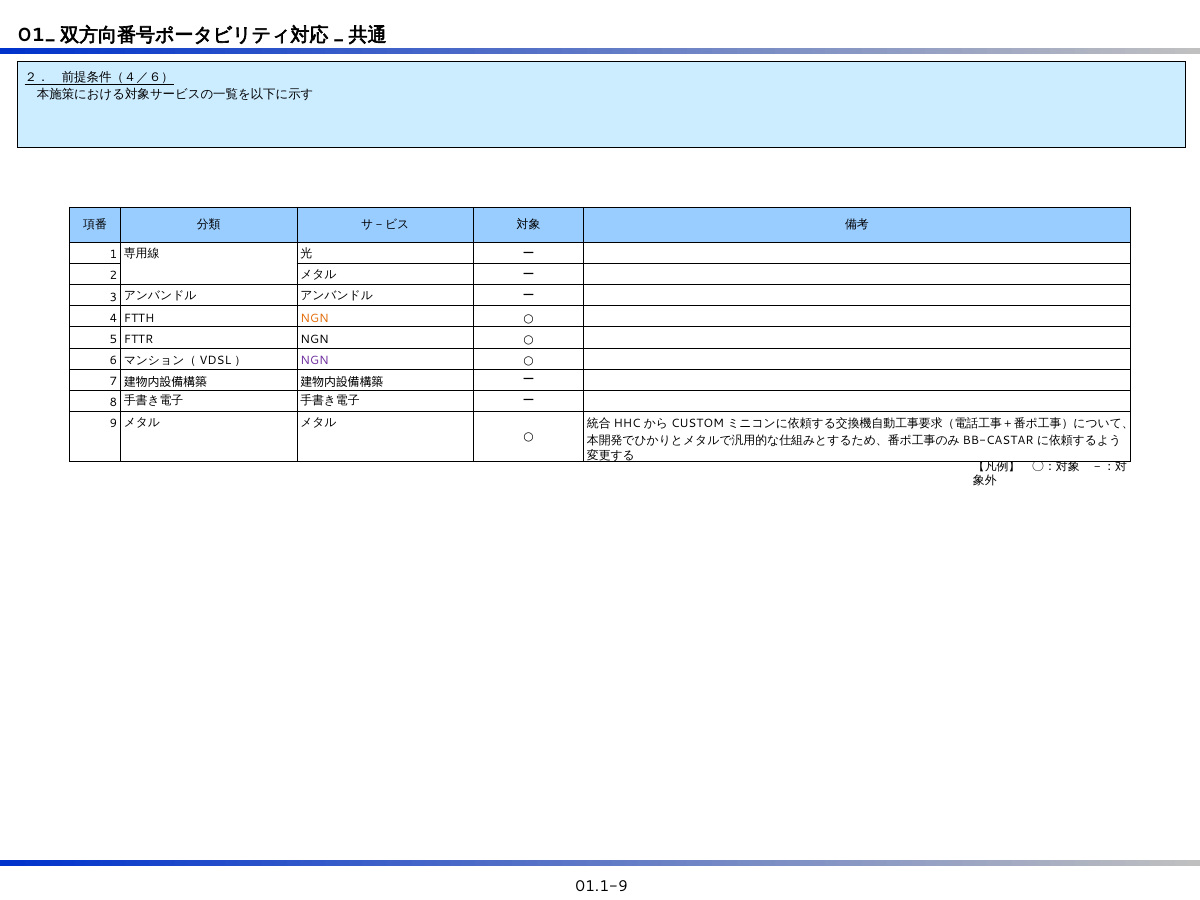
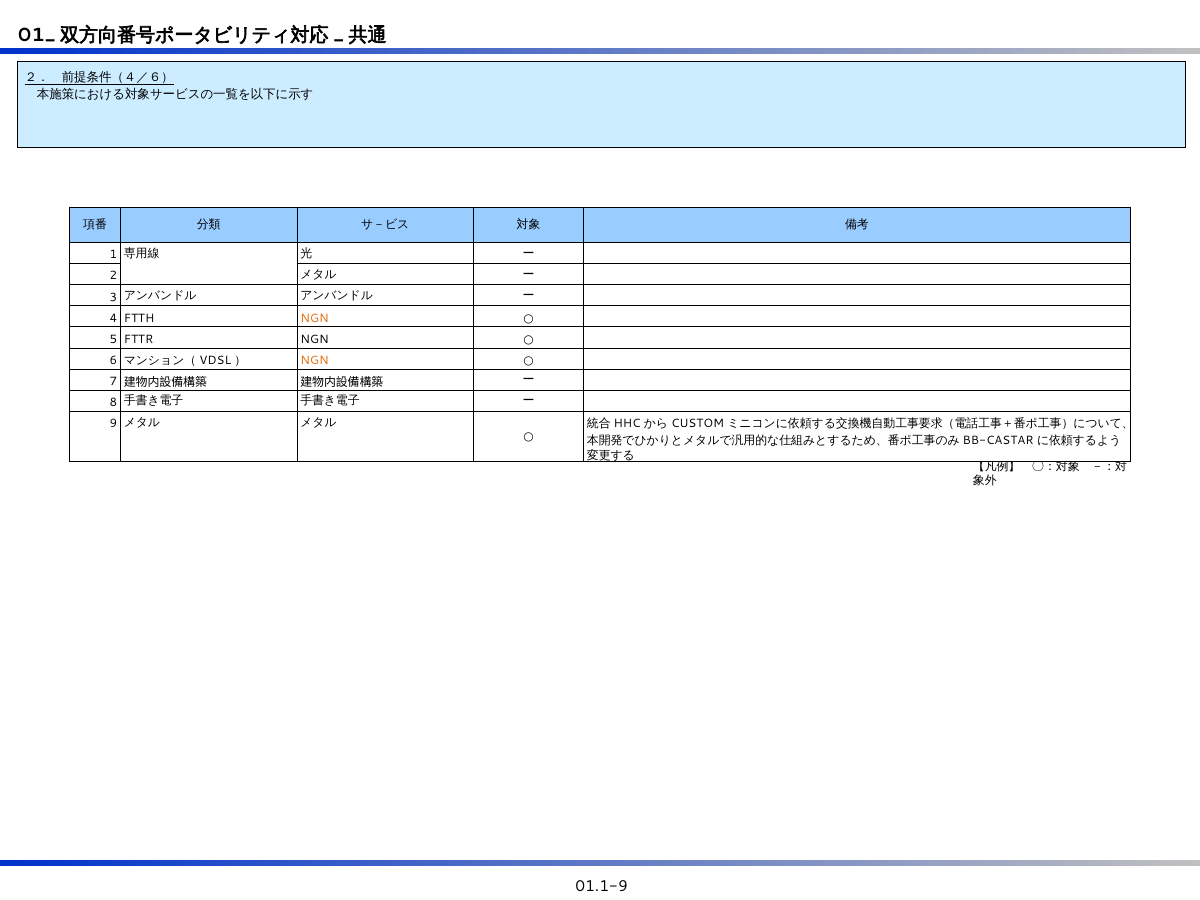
NGN at (314, 360) colour: purple -> orange
